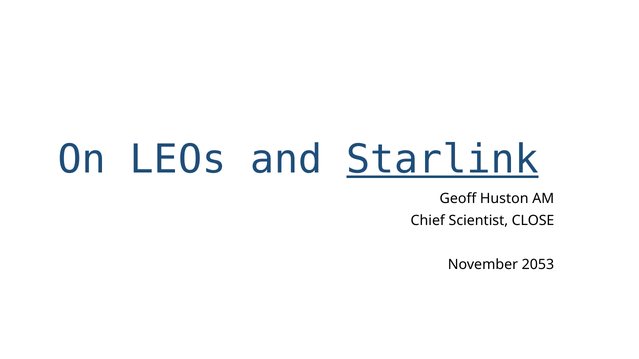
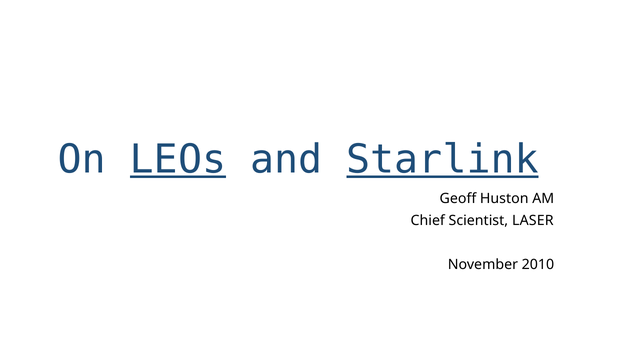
LEOs underline: none -> present
CLOSE: CLOSE -> LASER
2053: 2053 -> 2010
